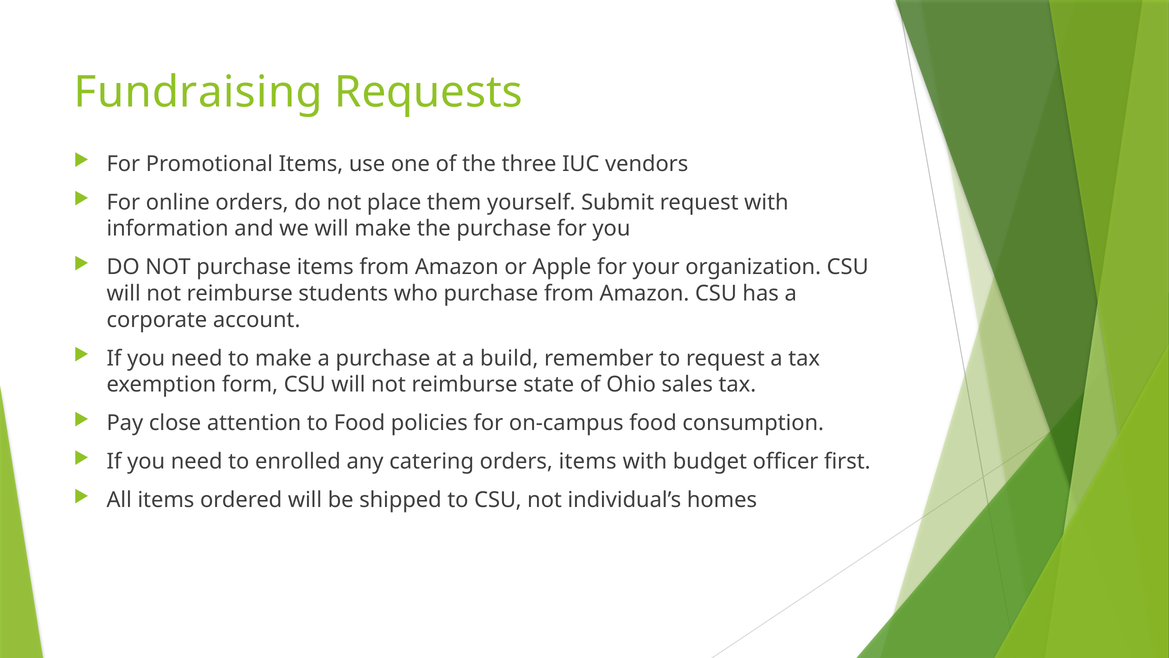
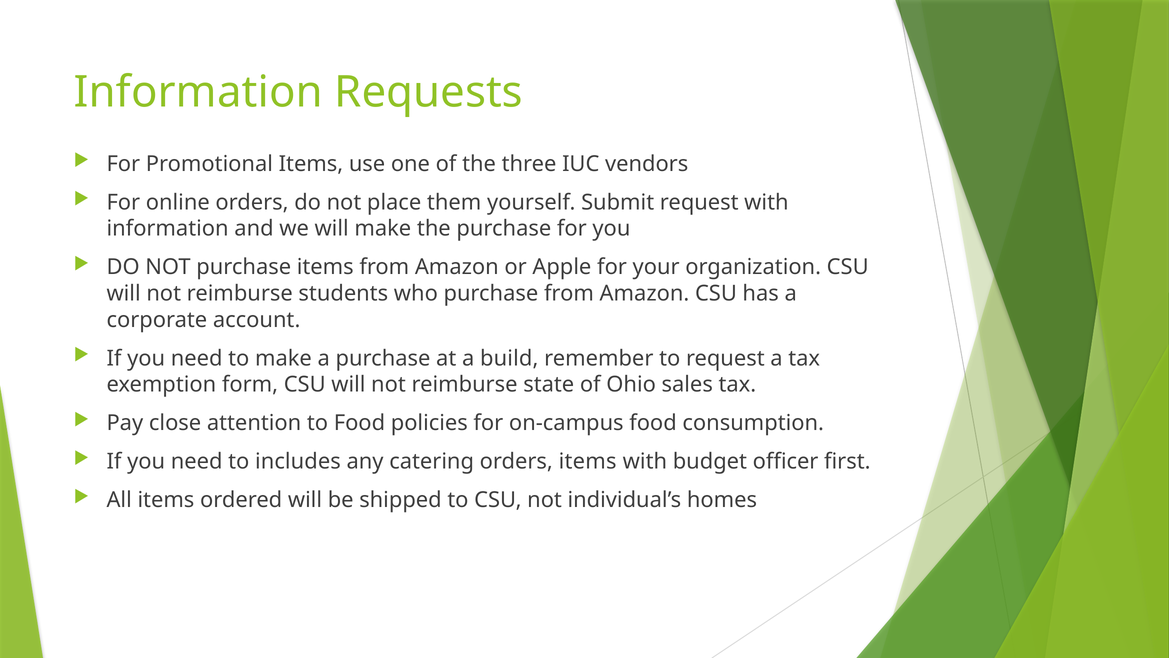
Fundraising at (198, 92): Fundraising -> Information
enrolled: enrolled -> includes
